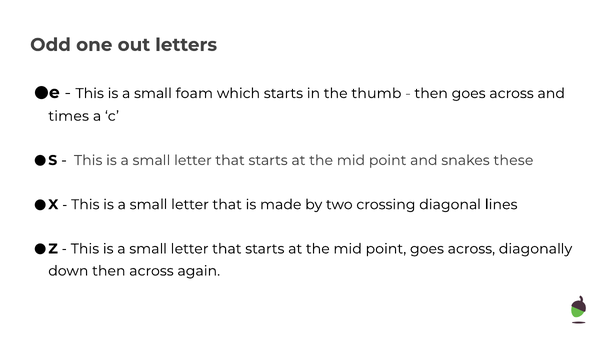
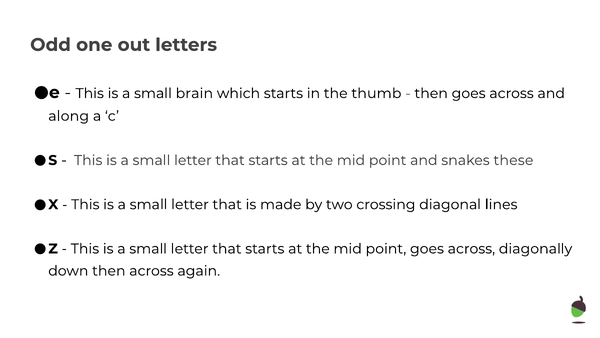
foam: foam -> brain
times: times -> along
